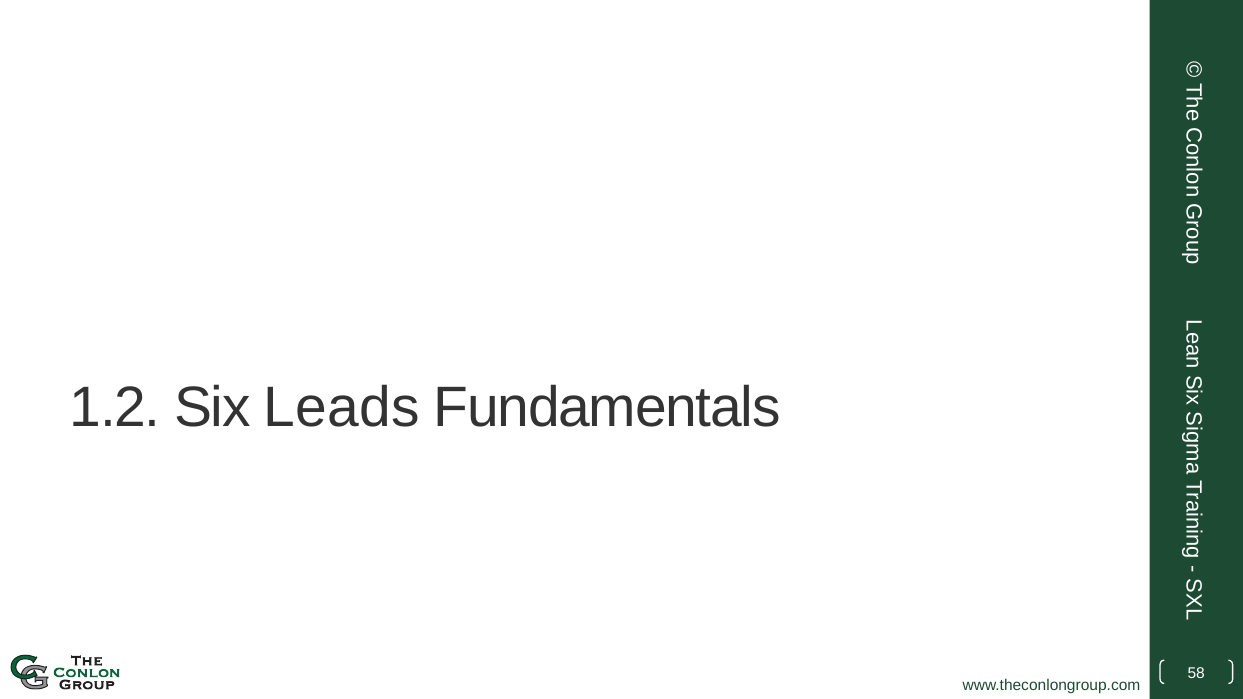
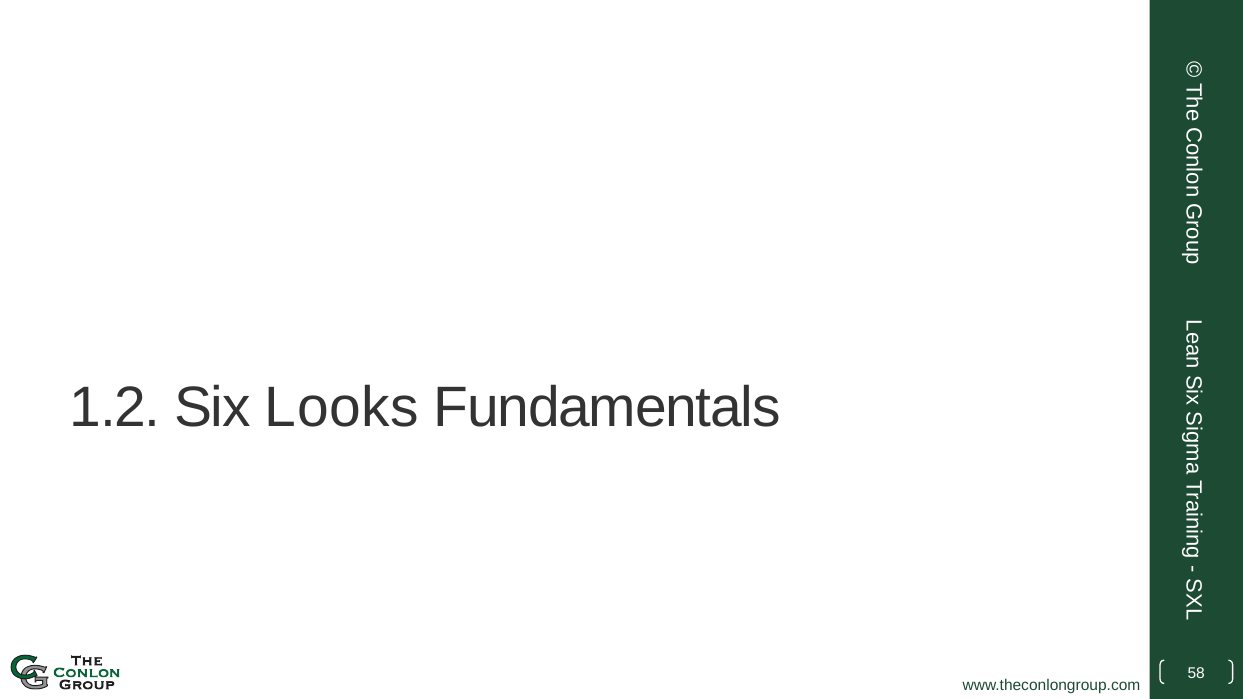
Leads: Leads -> Looks
